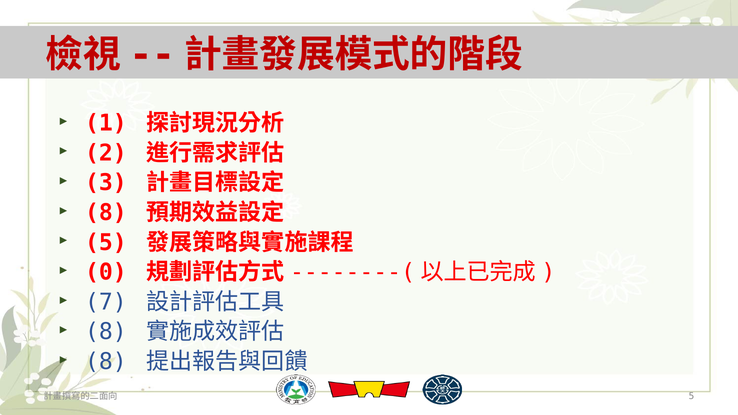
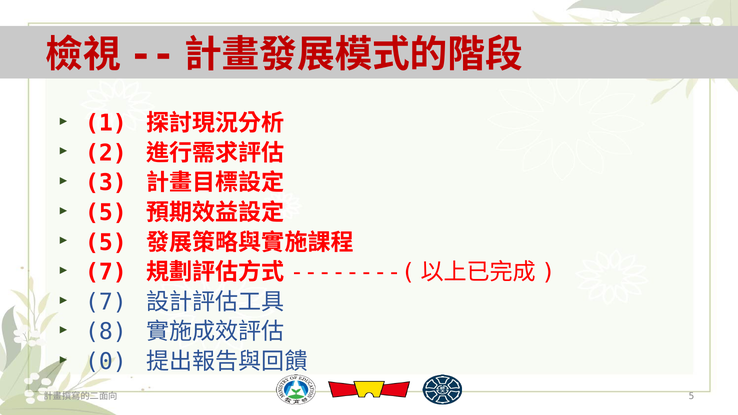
8 at (106, 213): 8 -> 5
0 at (106, 272): 0 -> 7
8 at (106, 362): 8 -> 0
